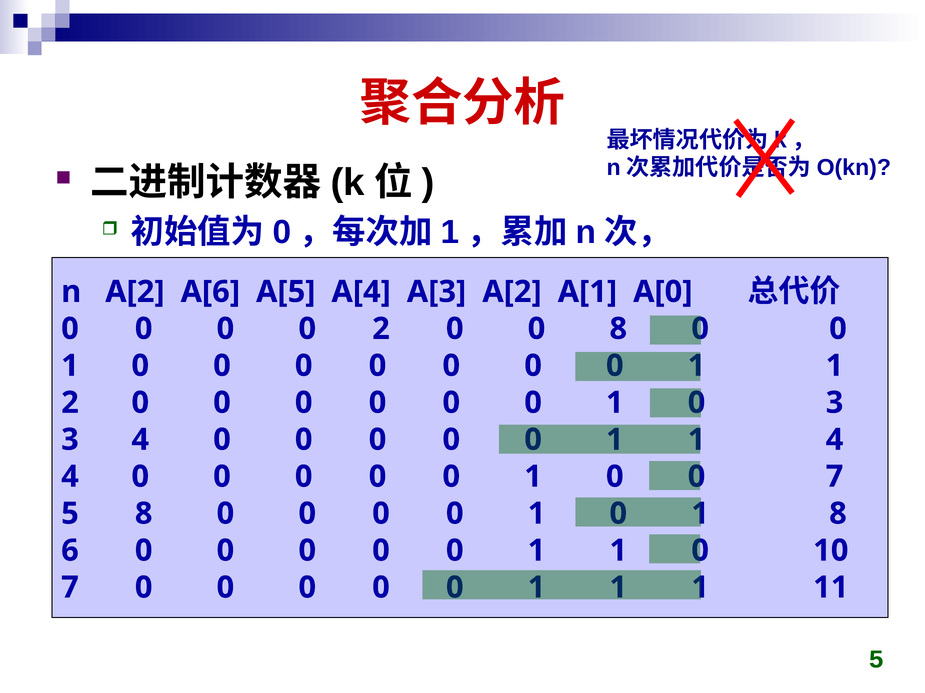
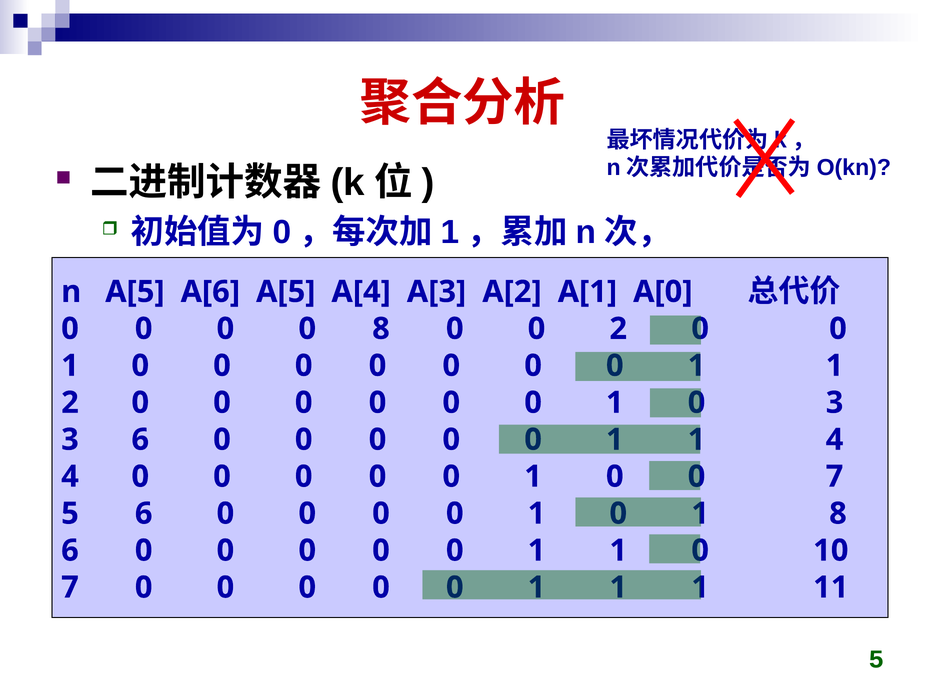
n A[2: A[2 -> A[5
0 2: 2 -> 8
0 8: 8 -> 2
3 4: 4 -> 6
5 8: 8 -> 6
